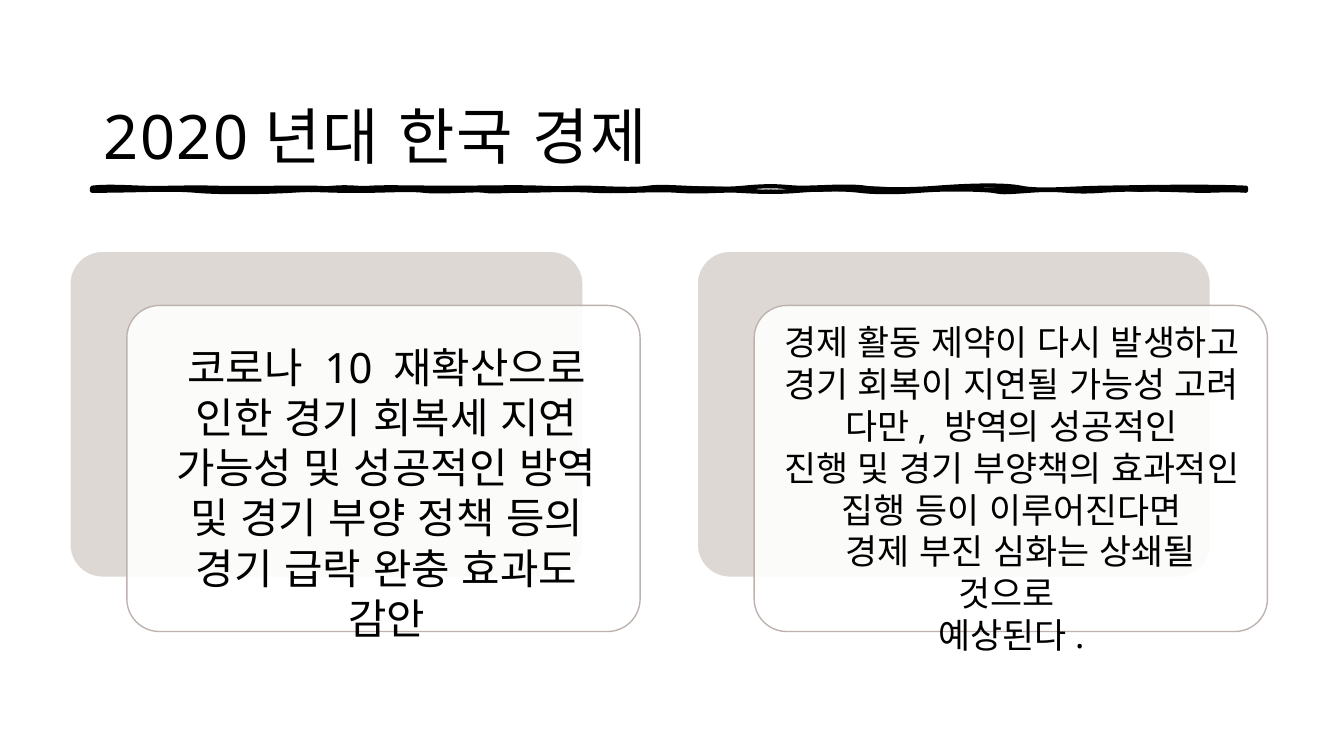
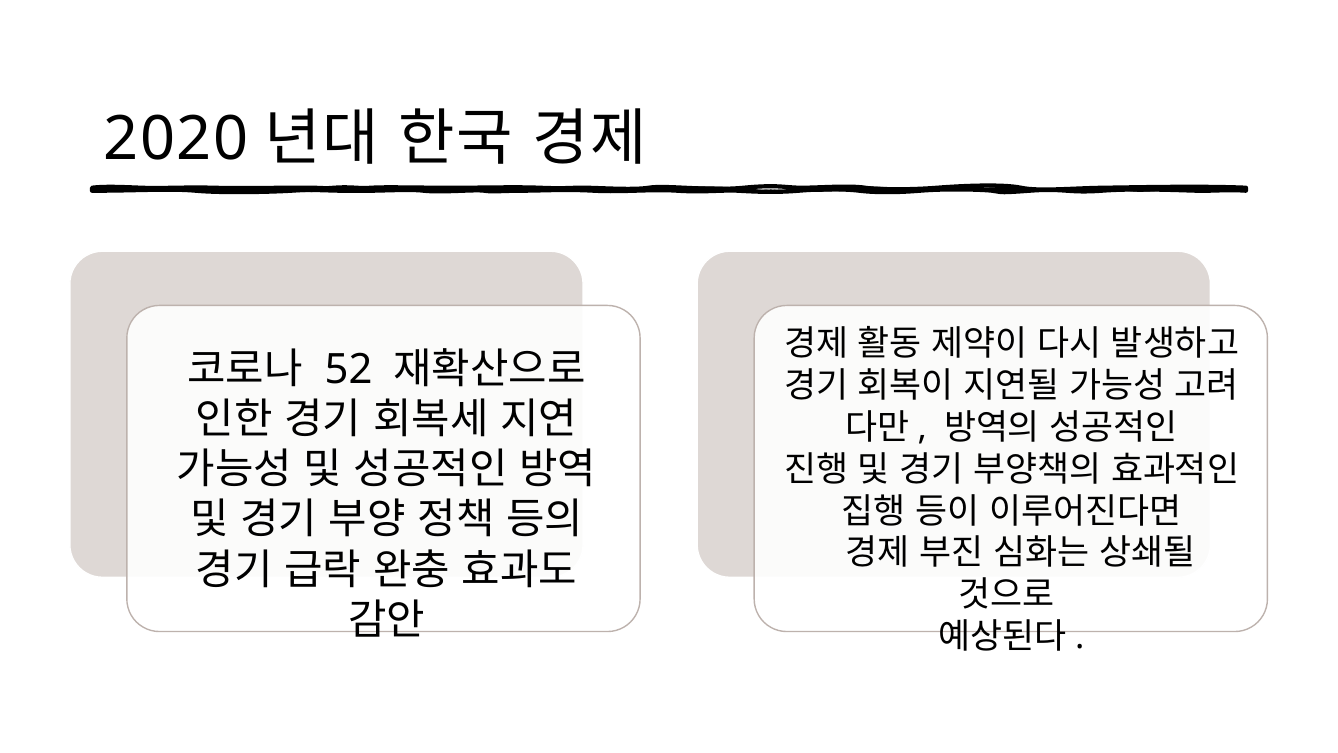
10: 10 -> 52
